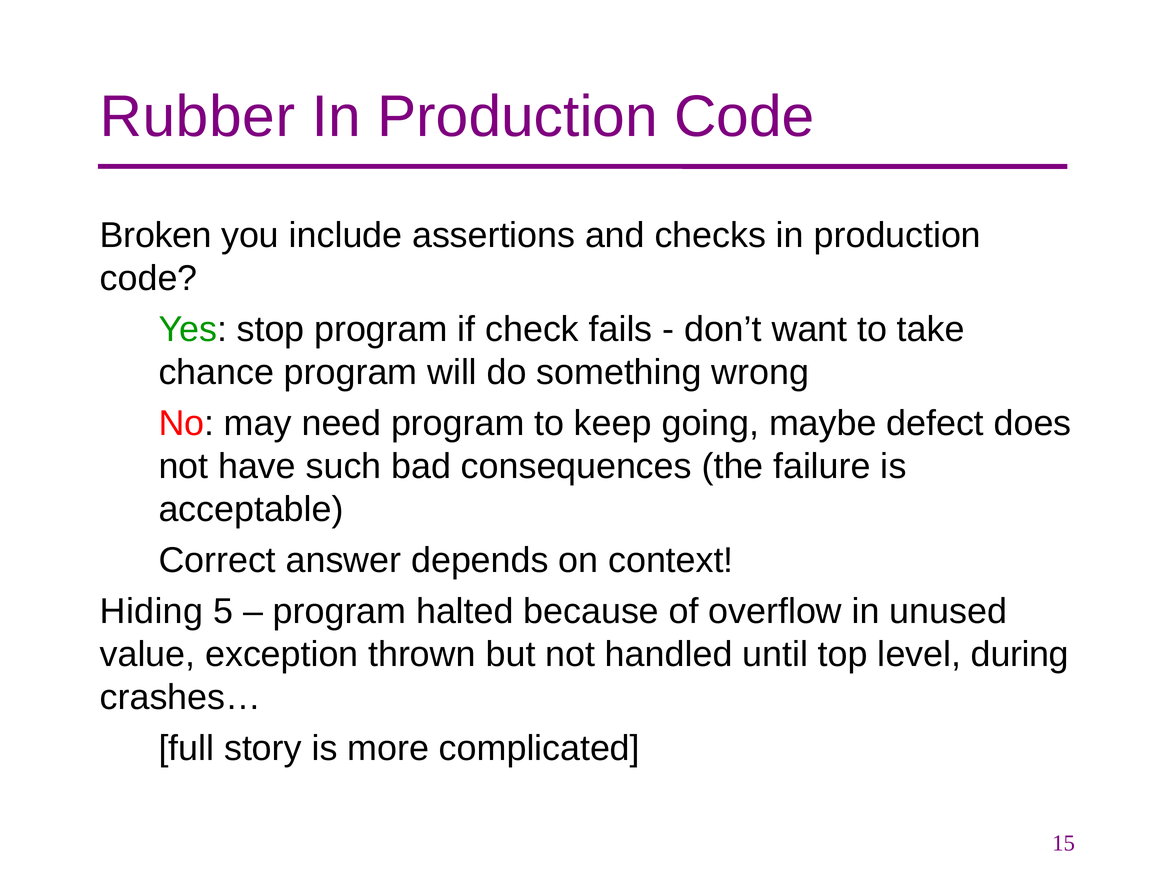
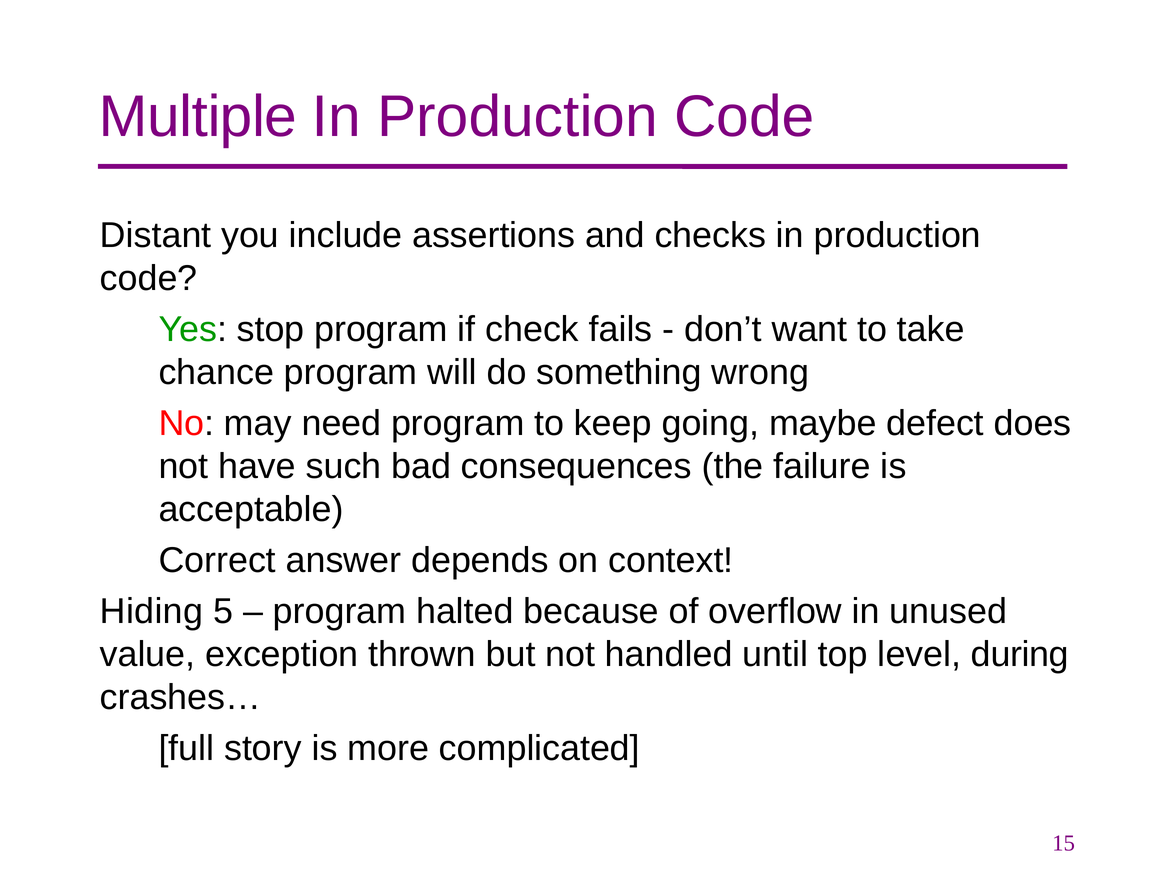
Rubber: Rubber -> Multiple
Broken: Broken -> Distant
